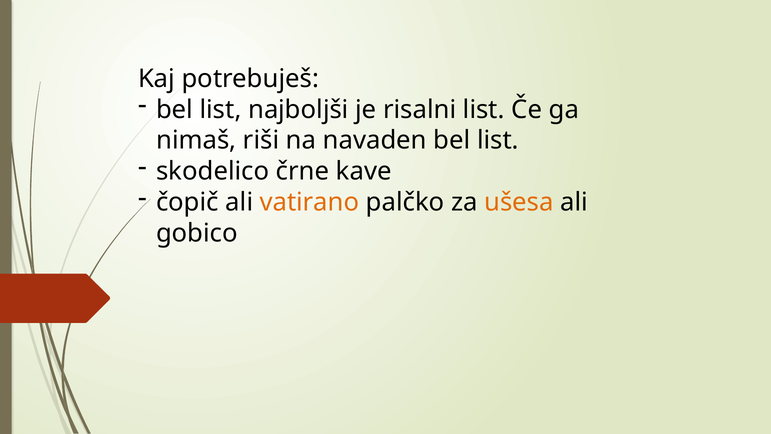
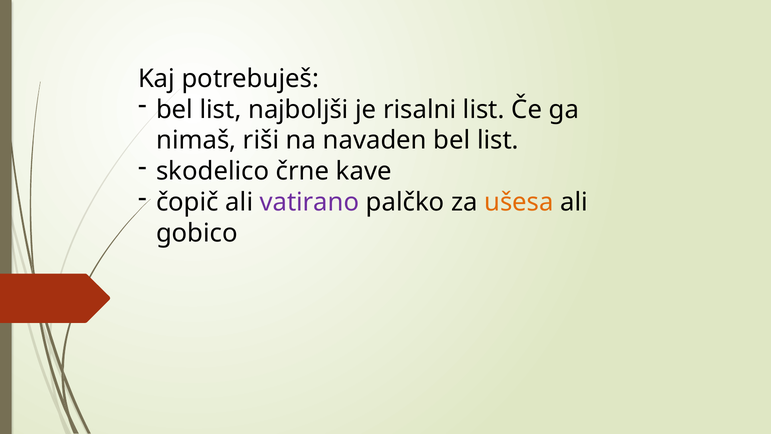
vatirano colour: orange -> purple
